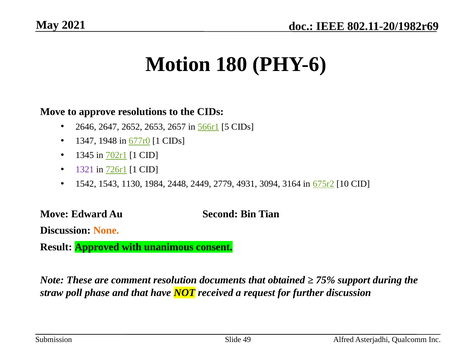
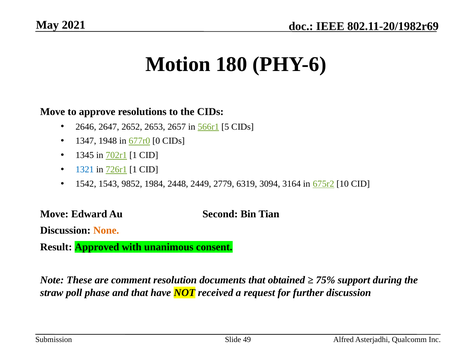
677r0 1: 1 -> 0
1321 colour: purple -> blue
1130: 1130 -> 9852
4931: 4931 -> 6319
